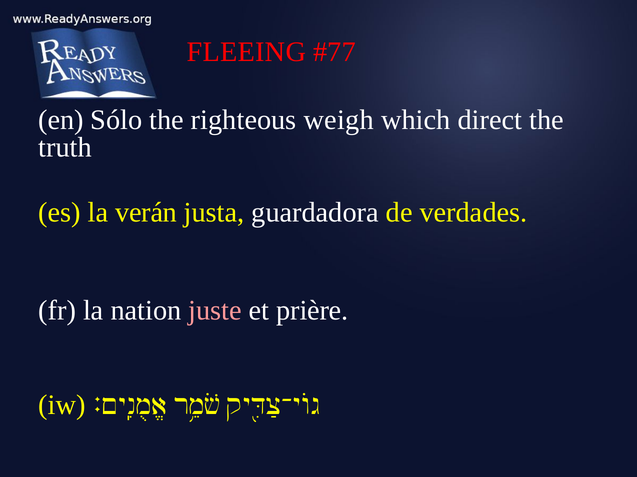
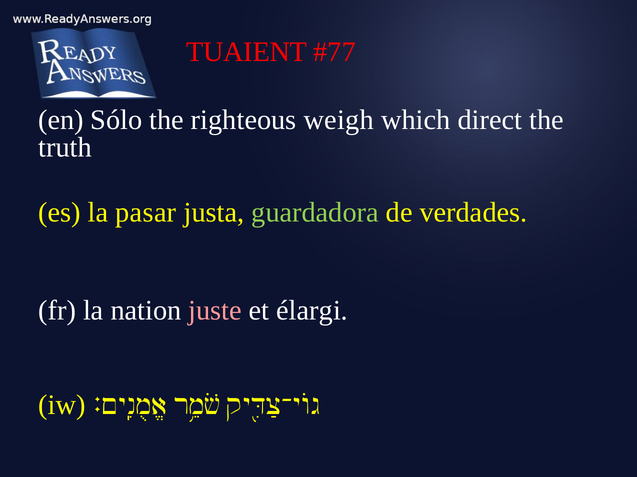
FLEEING: FLEEING -> TUAIENT
verán: verán -> pasar
guardadora colour: white -> light green
prière: prière -> élargi
